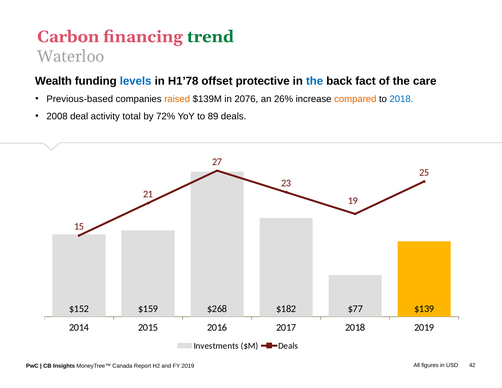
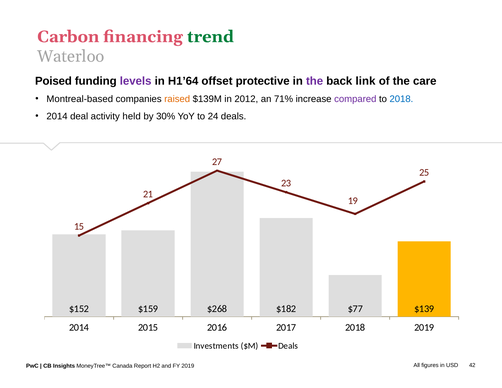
Wealth: Wealth -> Poised
levels colour: blue -> purple
H1’78: H1’78 -> H1’64
the at (315, 81) colour: blue -> purple
fact: fact -> link
Previous-based: Previous-based -> Montreal-based
2076: 2076 -> 2012
26%: 26% -> 71%
compared colour: orange -> purple
2008 at (57, 116): 2008 -> 2014
total: total -> held
72%: 72% -> 30%
89: 89 -> 24
